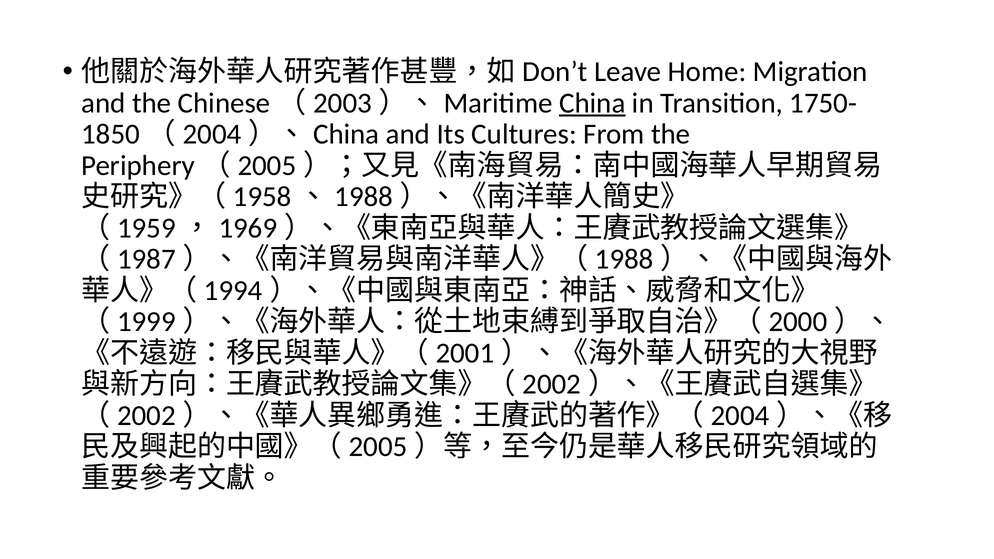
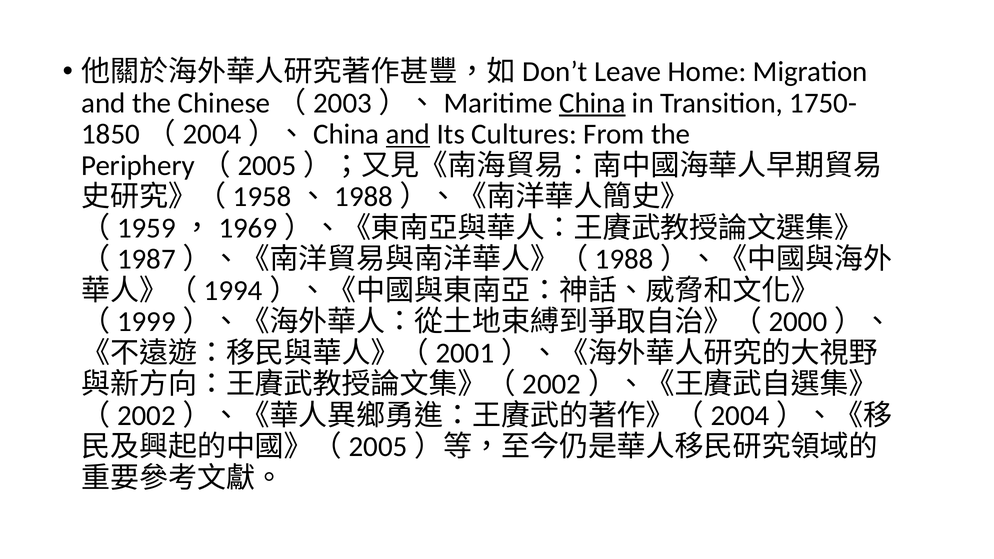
and at (408, 134) underline: none -> present
